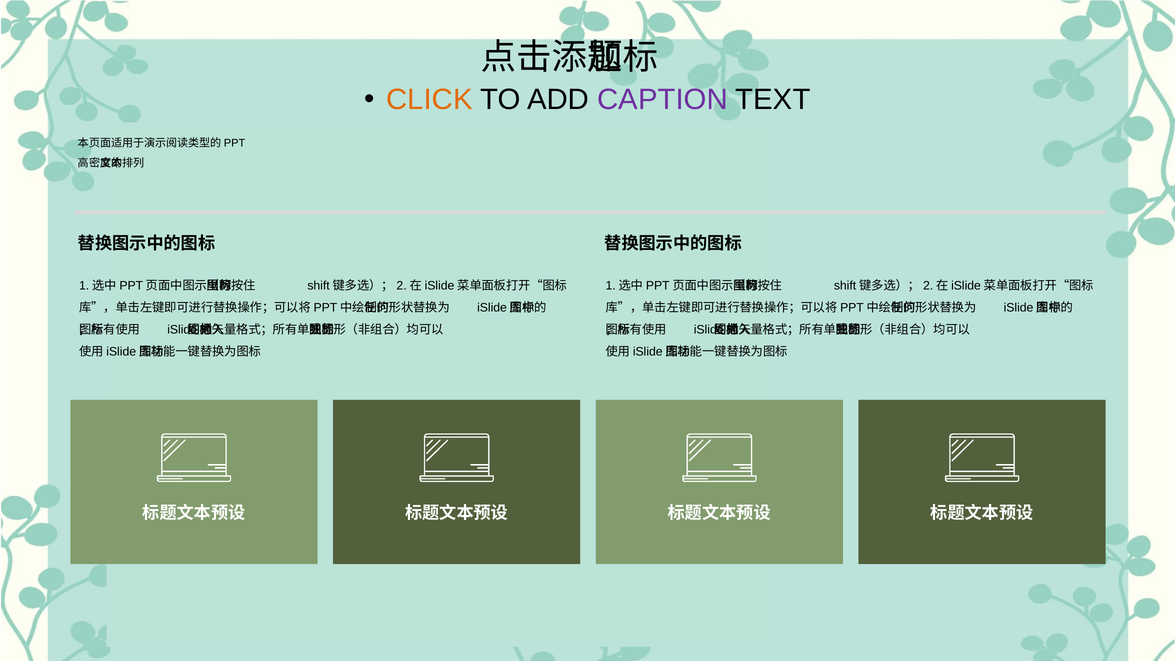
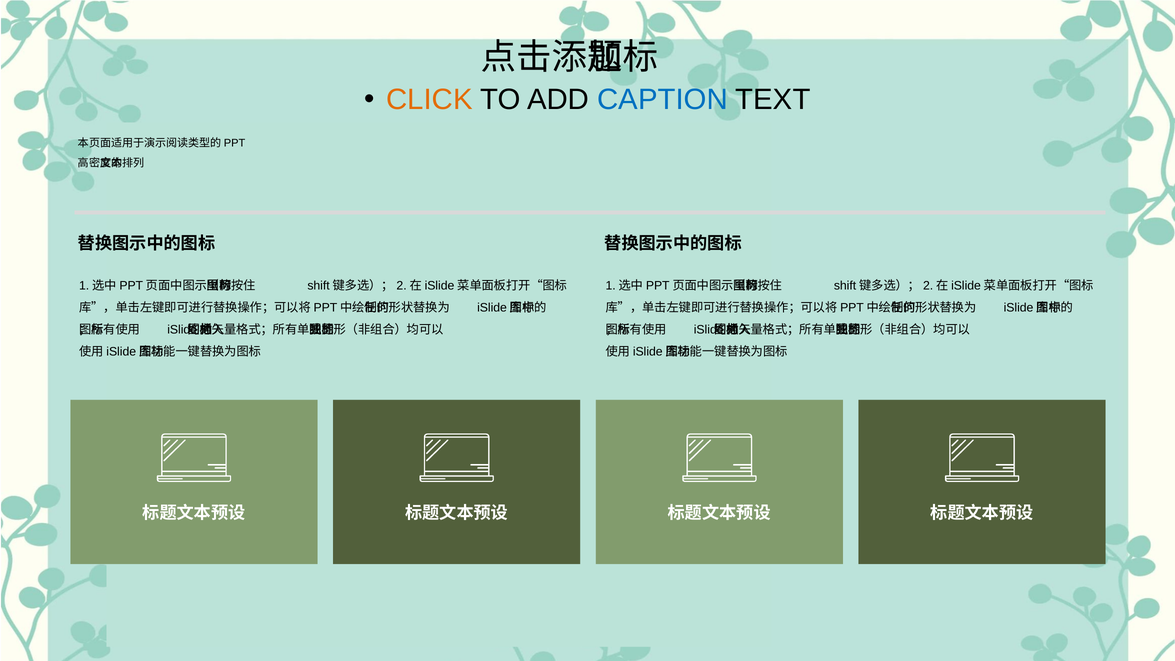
CAPTION colour: purple -> blue
